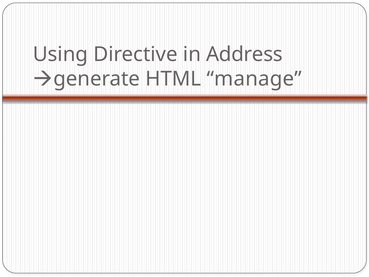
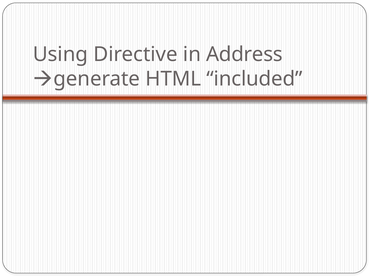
manage: manage -> included
